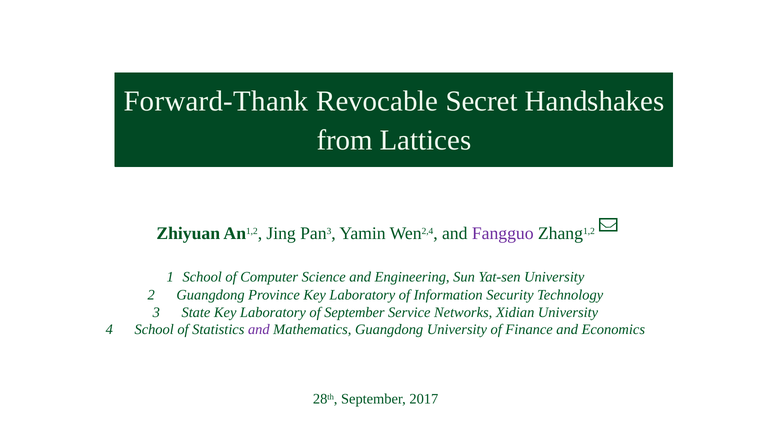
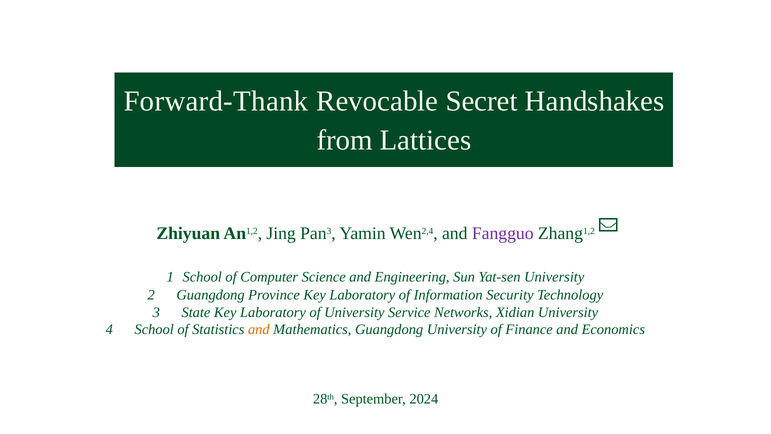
of September: September -> University
and at (259, 329) colour: purple -> orange
2017: 2017 -> 2024
